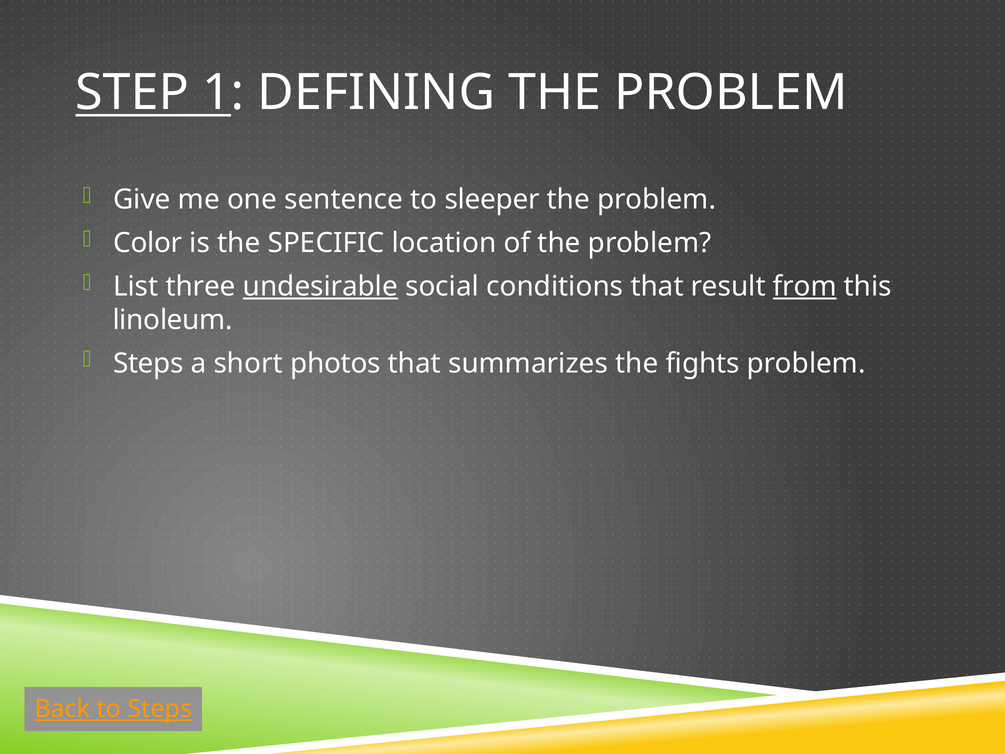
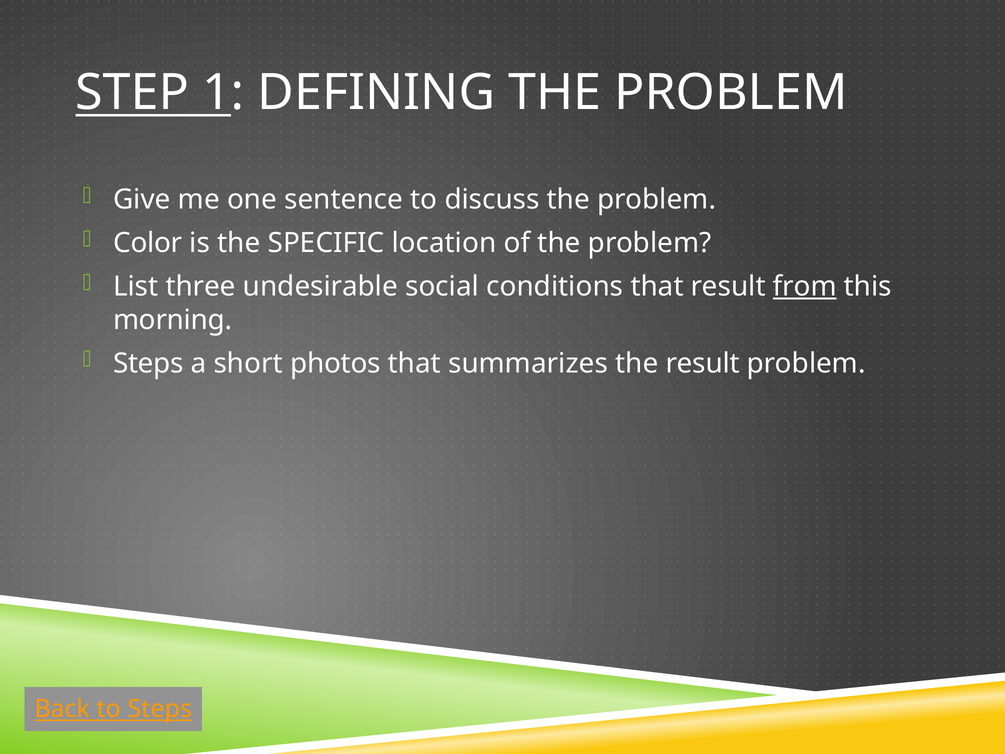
sleeper: sleeper -> discuss
undesirable underline: present -> none
linoleum: linoleum -> morning
the fights: fights -> result
